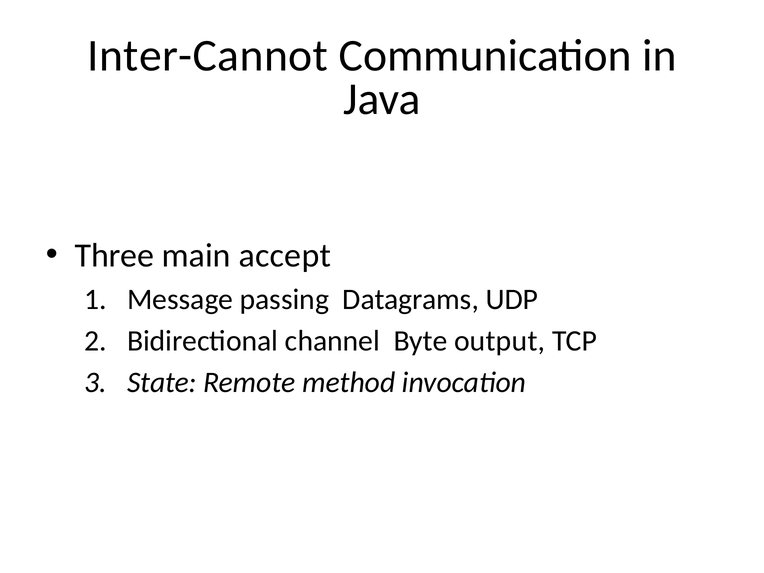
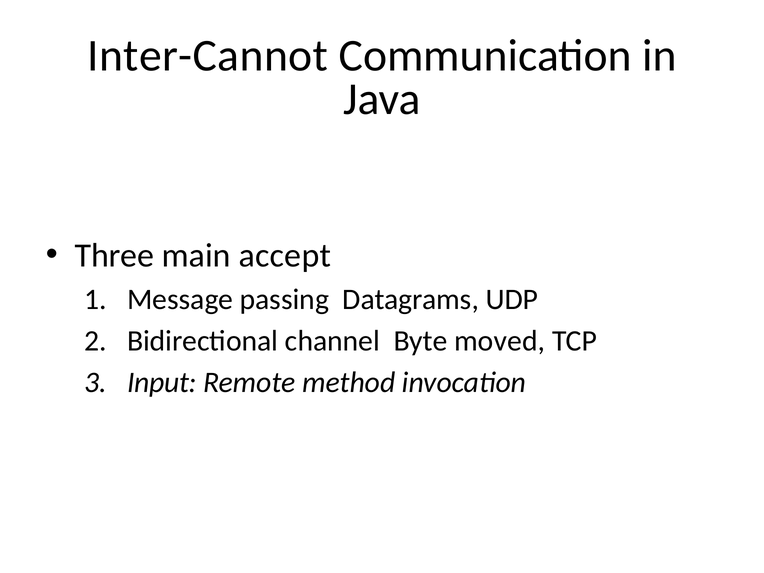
output: output -> moved
State: State -> Input
